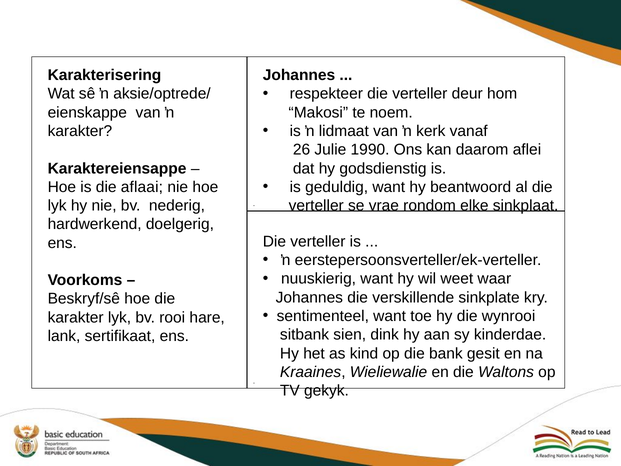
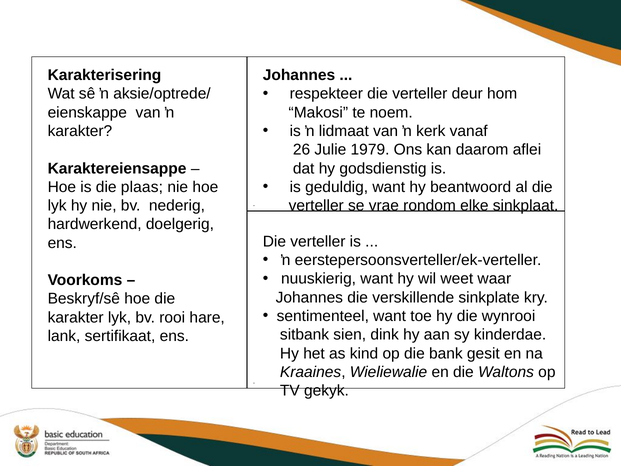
1990: 1990 -> 1979
aflaai: aflaai -> plaas
